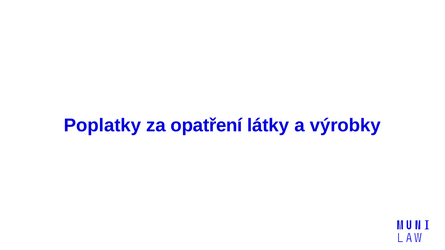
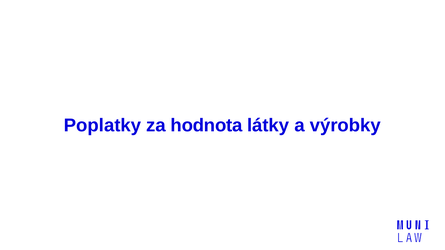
opatření: opatření -> hodnota
